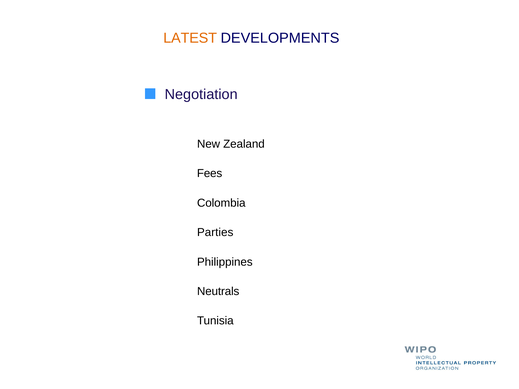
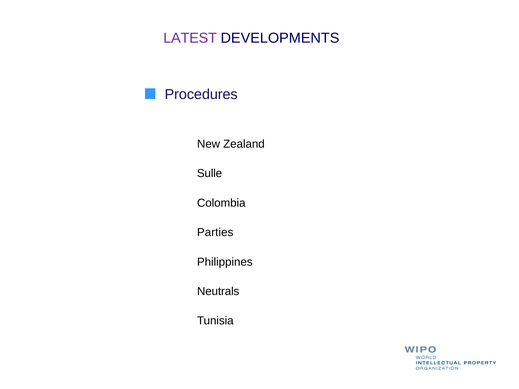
LATEST colour: orange -> purple
Negotiation: Negotiation -> Procedures
Fees: Fees -> Sulle
